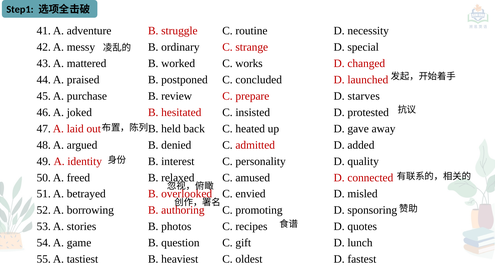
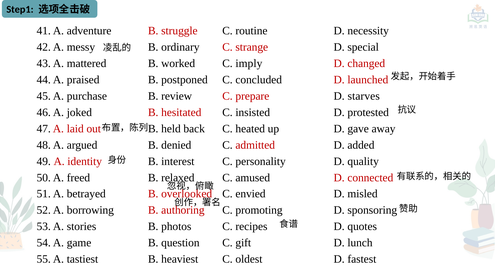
works: works -> imply
